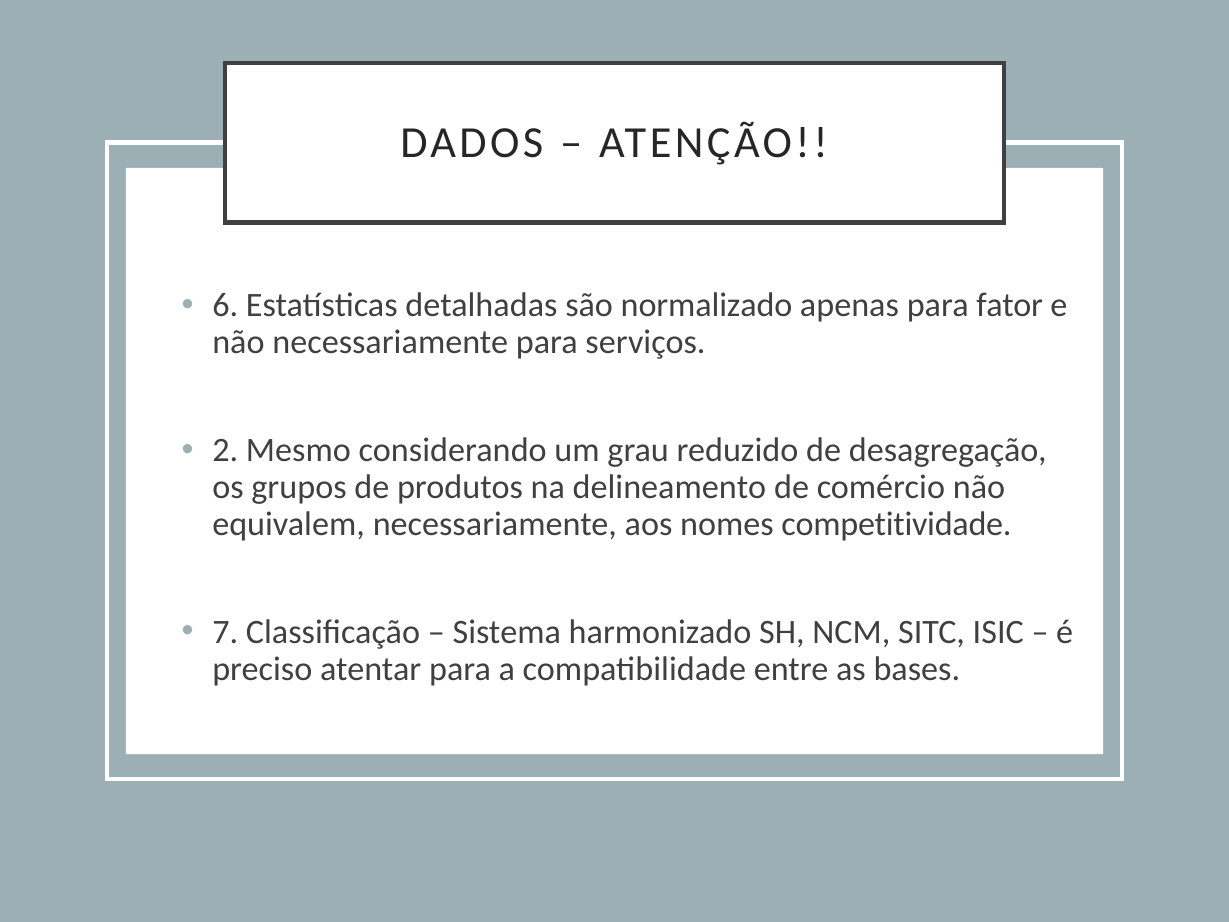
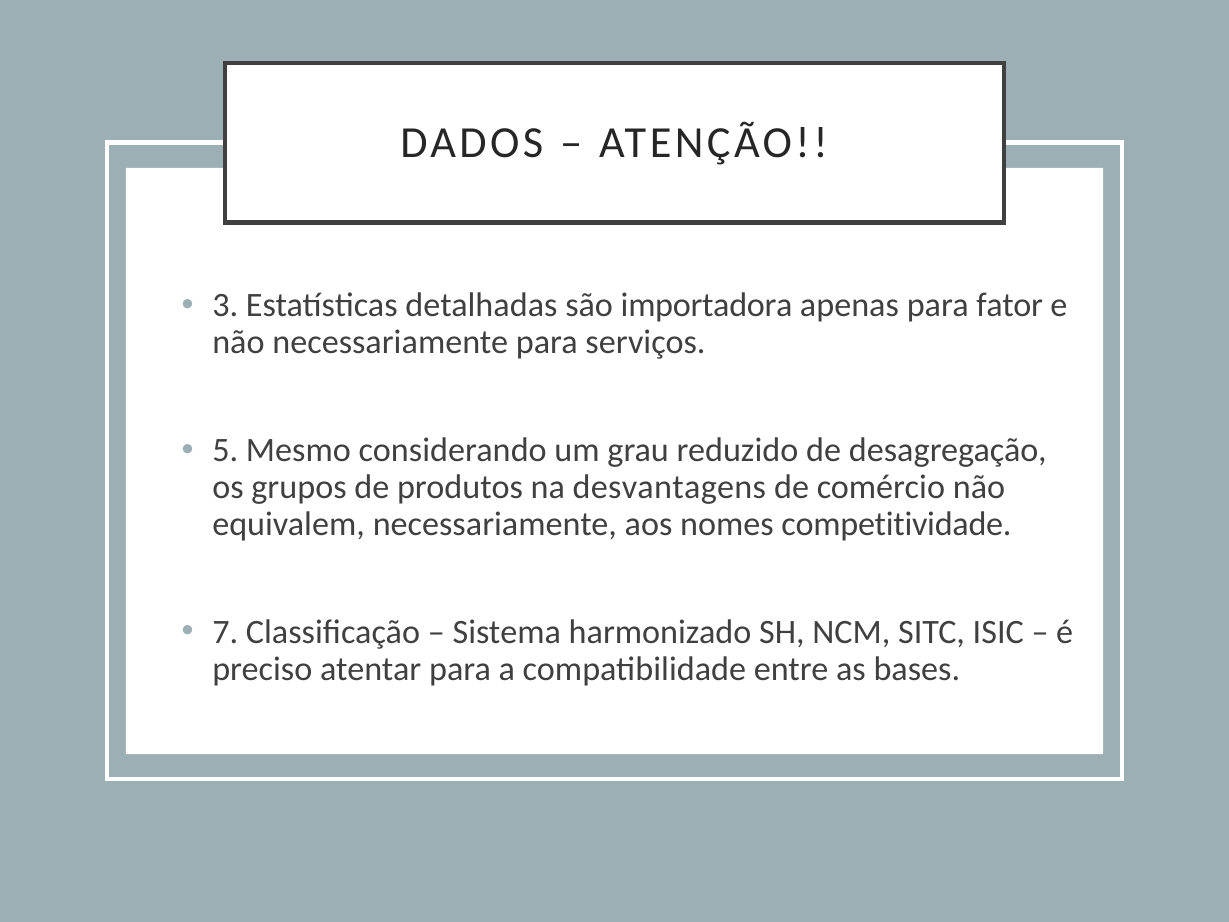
6: 6 -> 3
normalizado: normalizado -> importadora
2: 2 -> 5
delineamento: delineamento -> desvantagens
